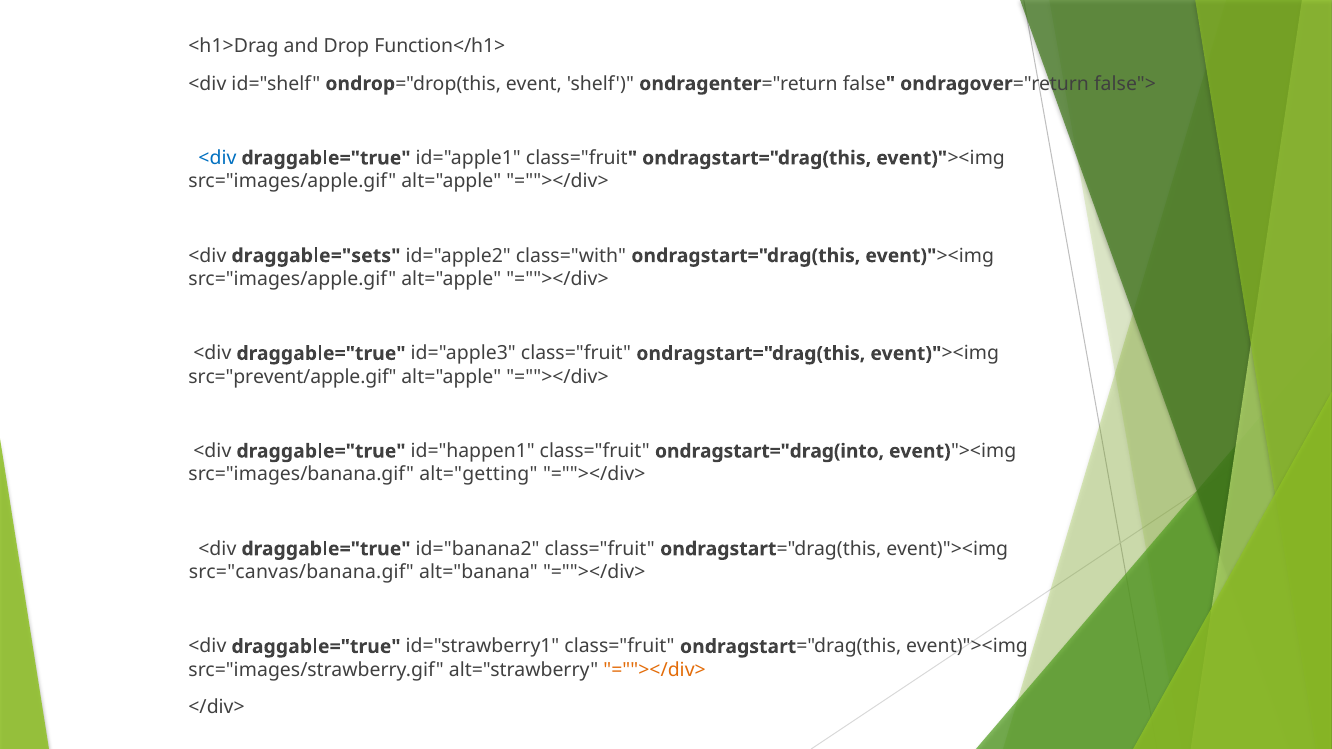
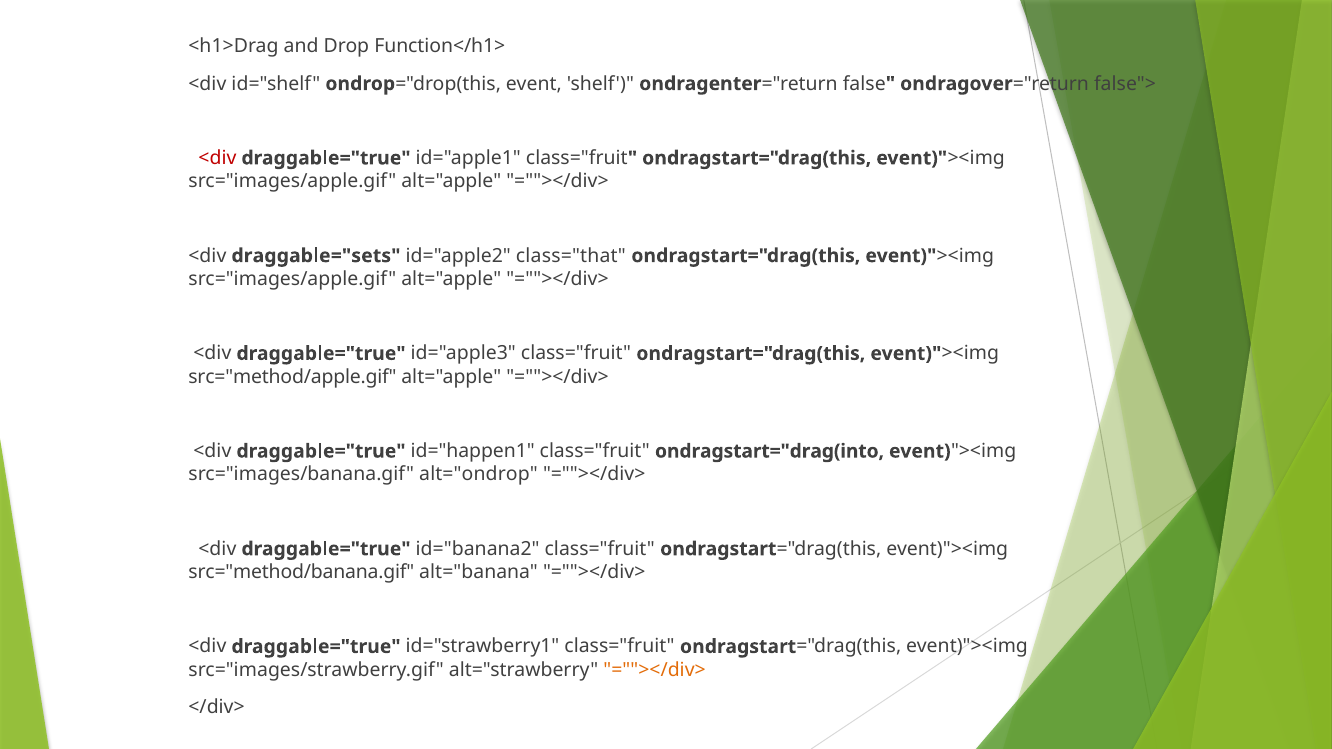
<div at (217, 158) colour: blue -> red
class="with: class="with -> class="that
src="prevent/apple.gif: src="prevent/apple.gif -> src="method/apple.gif
alt="getting: alt="getting -> alt="ondrop
src="canvas/banana.gif: src="canvas/banana.gif -> src="method/banana.gif
